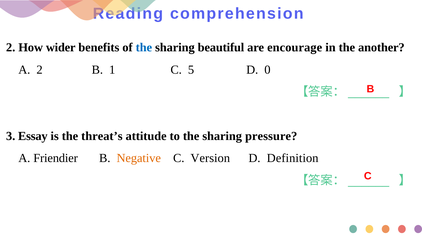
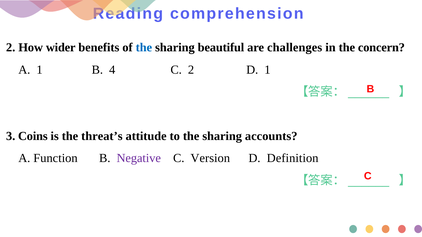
encourage: encourage -> challenges
another: another -> concern
A 2: 2 -> 1
1: 1 -> 4
C 5: 5 -> 2
D 0: 0 -> 1
Essay: Essay -> Coins
pressure: pressure -> accounts
Friendier: Friendier -> Function
Negative colour: orange -> purple
